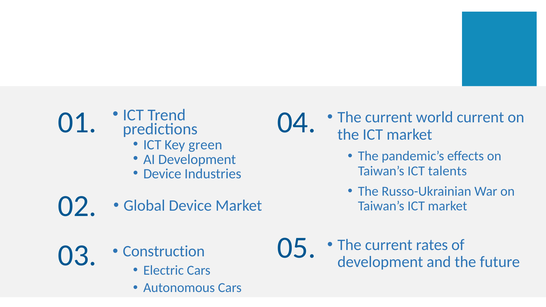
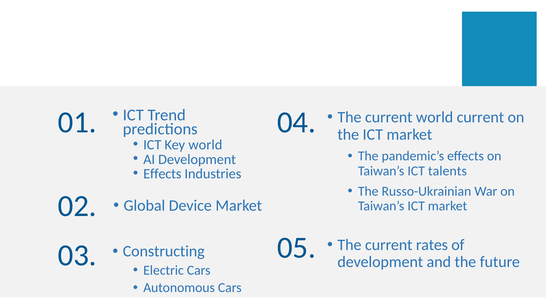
Key green: green -> world
Device at (162, 174): Device -> Effects
Construction: Construction -> Constructing
